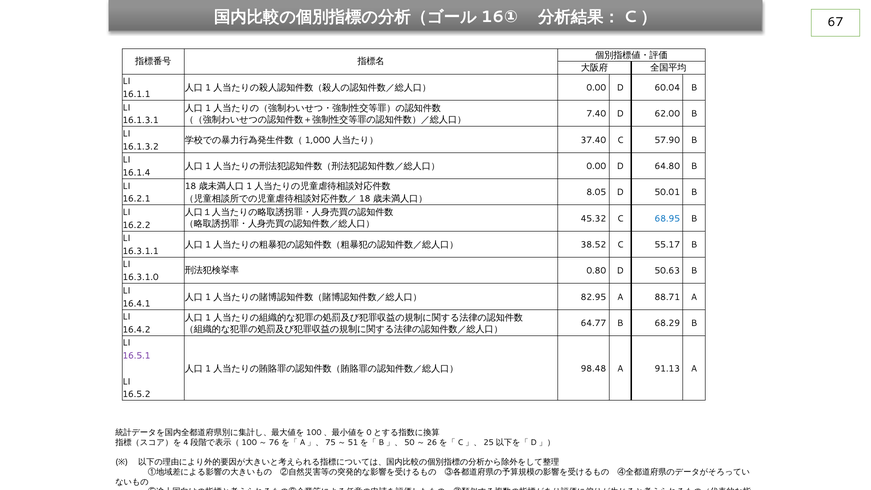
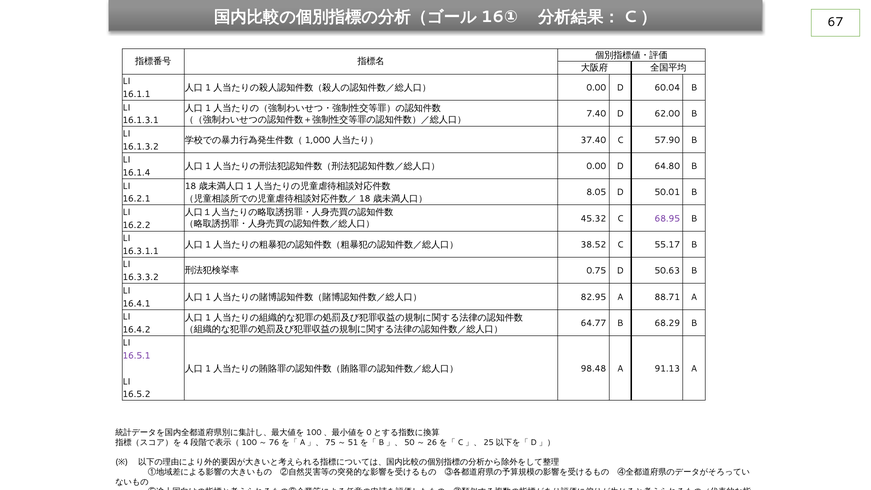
68.95 colour: blue -> purple
0.80: 0.80 -> 0.75
16.3.1.0: 16.3.1.0 -> 16.3.3.2
